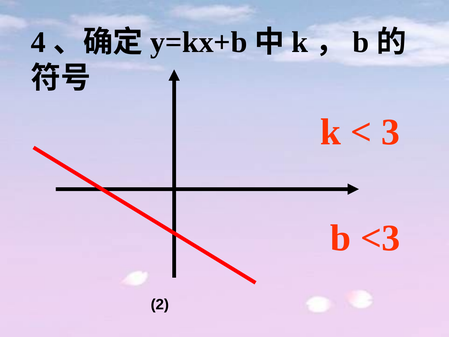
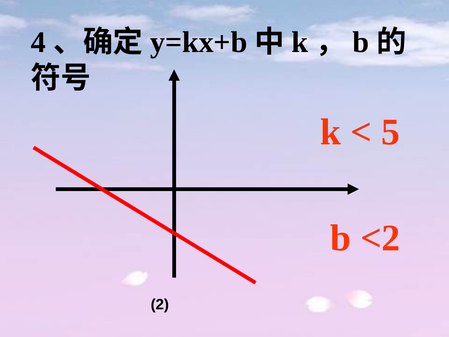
3: 3 -> 5
<3: <3 -> <2
